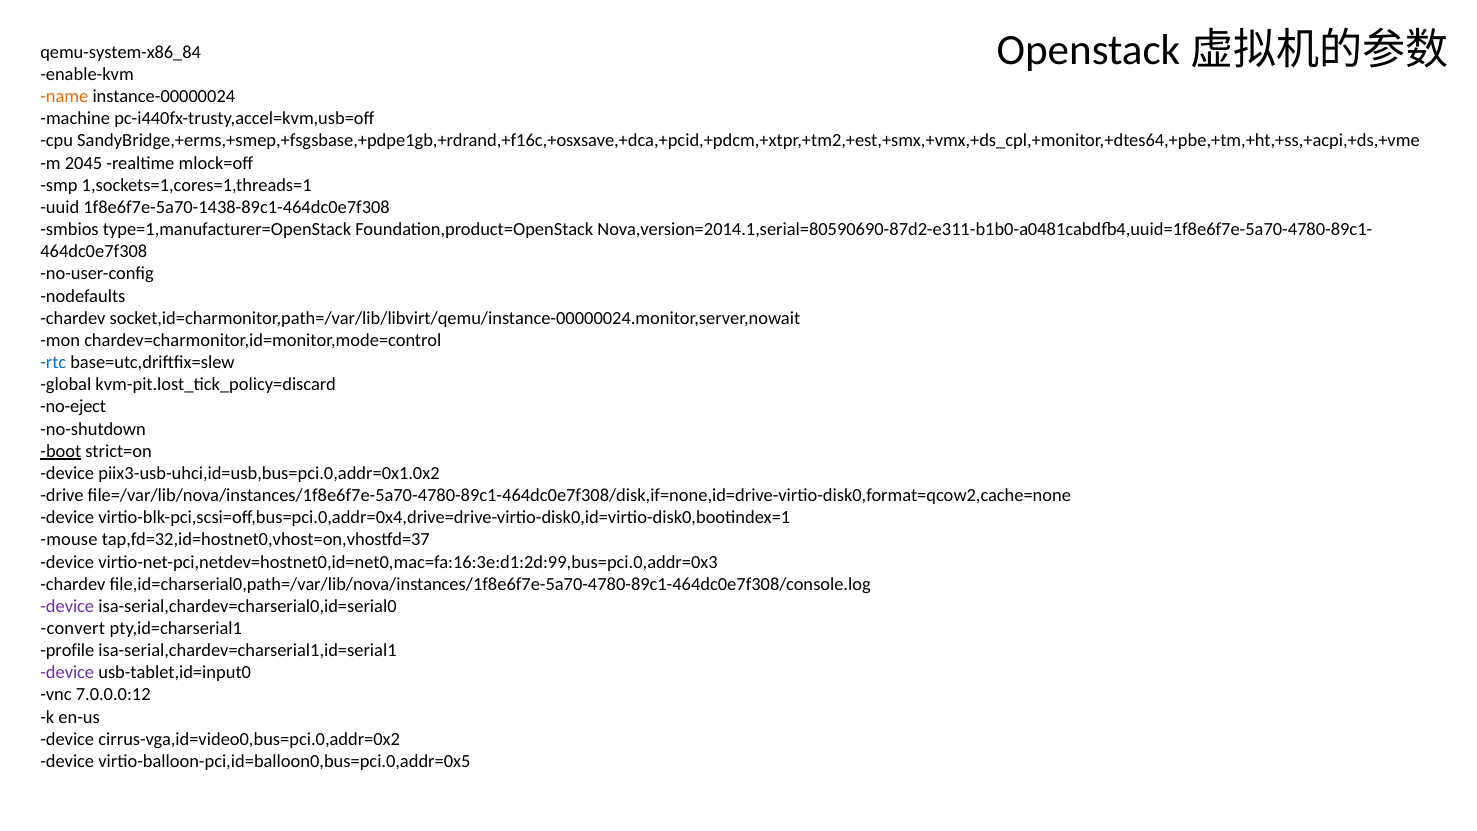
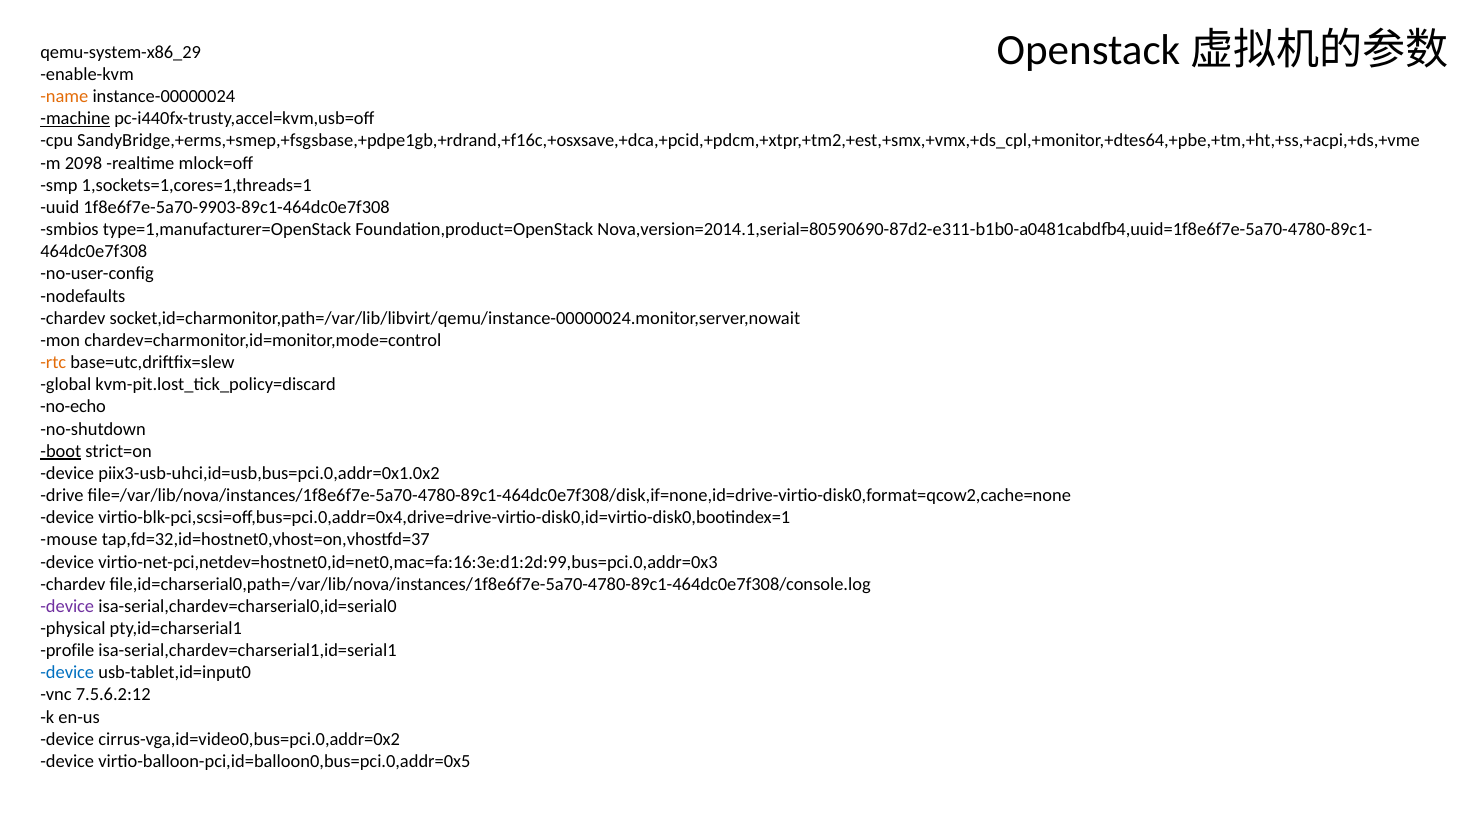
qemu-system-x86_84: qemu-system-x86_84 -> qemu-system-x86_29
machine underline: none -> present
2045: 2045 -> 2098
1f8e6f7e-5a70-1438-89c1-464dc0e7f308: 1f8e6f7e-5a70-1438-89c1-464dc0e7f308 -> 1f8e6f7e-5a70-9903-89c1-464dc0e7f308
rtc colour: blue -> orange
no-eject: no-eject -> no-echo
convert: convert -> physical
device at (67, 673) colour: purple -> blue
7.0.0.0:12: 7.0.0.0:12 -> 7.5.6.2:12
